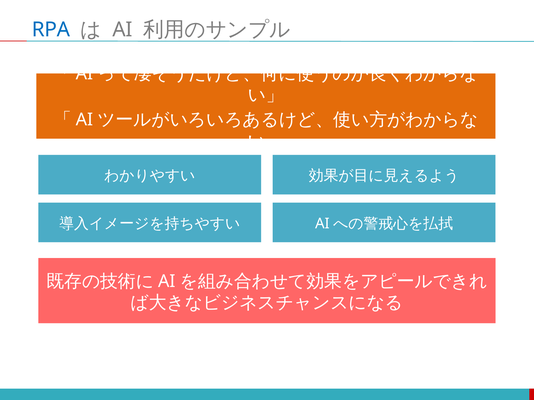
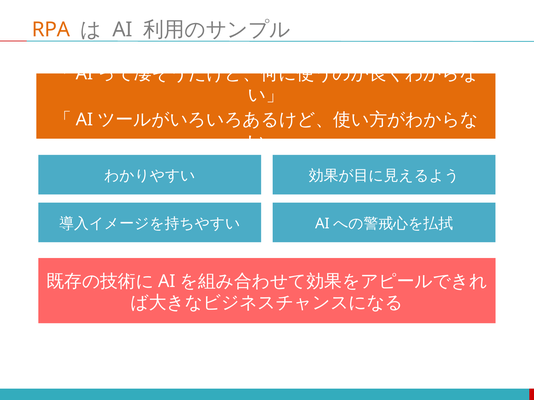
RPA colour: blue -> orange
